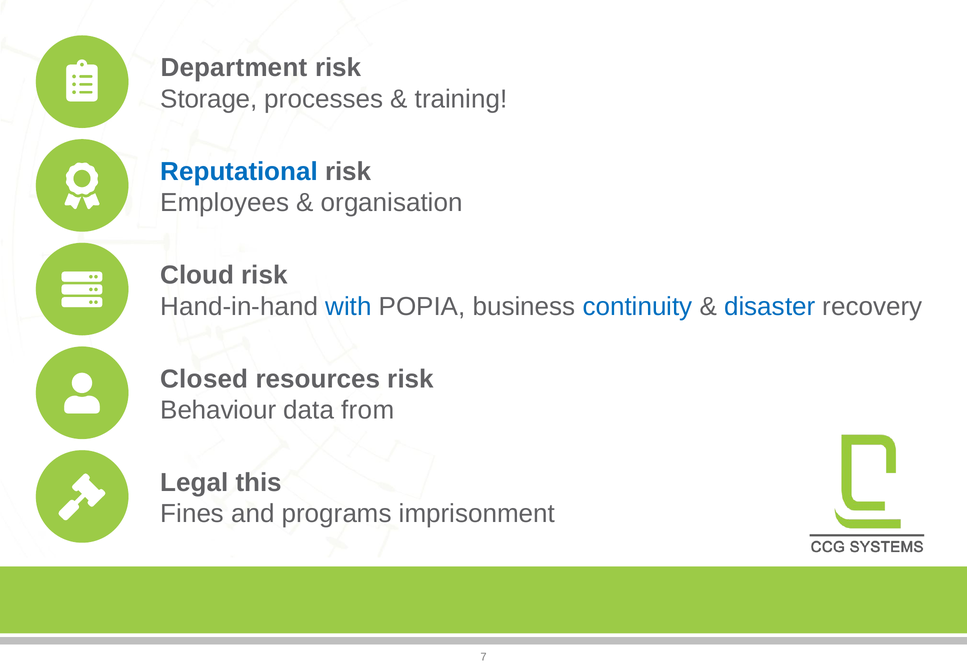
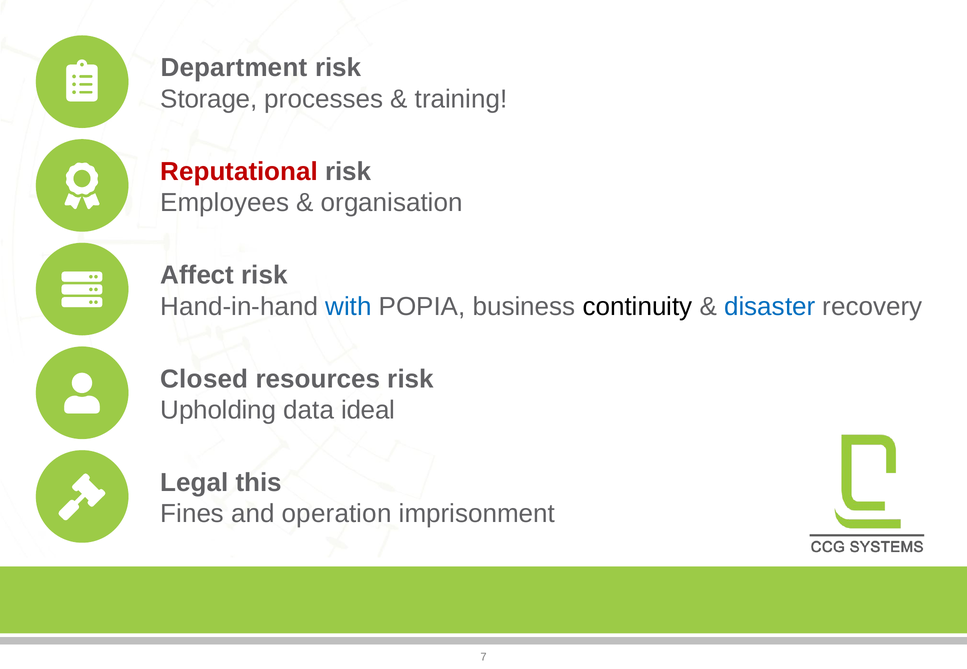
Reputational colour: blue -> red
Cloud: Cloud -> Affect
continuity colour: blue -> black
Behaviour: Behaviour -> Upholding
from: from -> ideal
programs: programs -> operation
